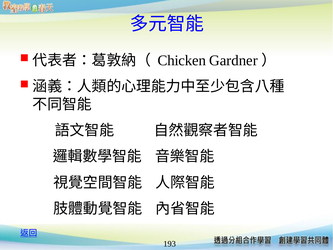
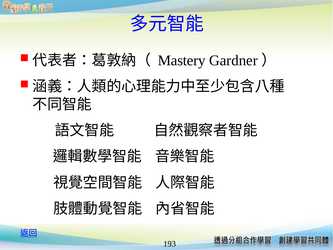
Chicken: Chicken -> Mastery
